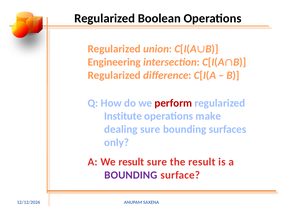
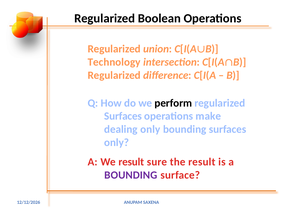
Engineering: Engineering -> Technology
perform colour: red -> black
Institute at (123, 116): Institute -> Surfaces
dealing sure: sure -> only
